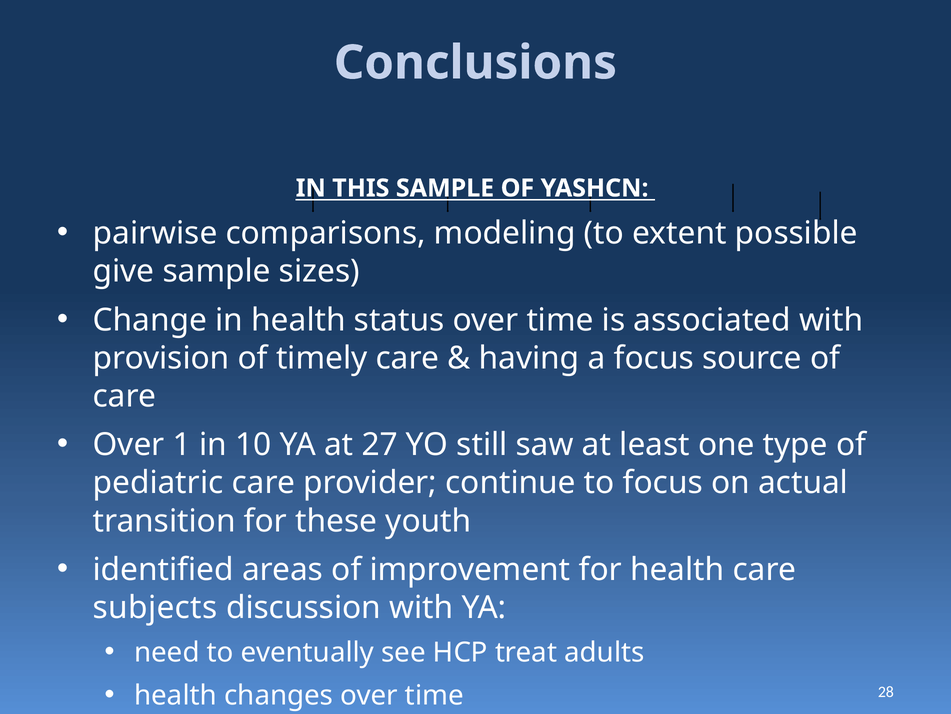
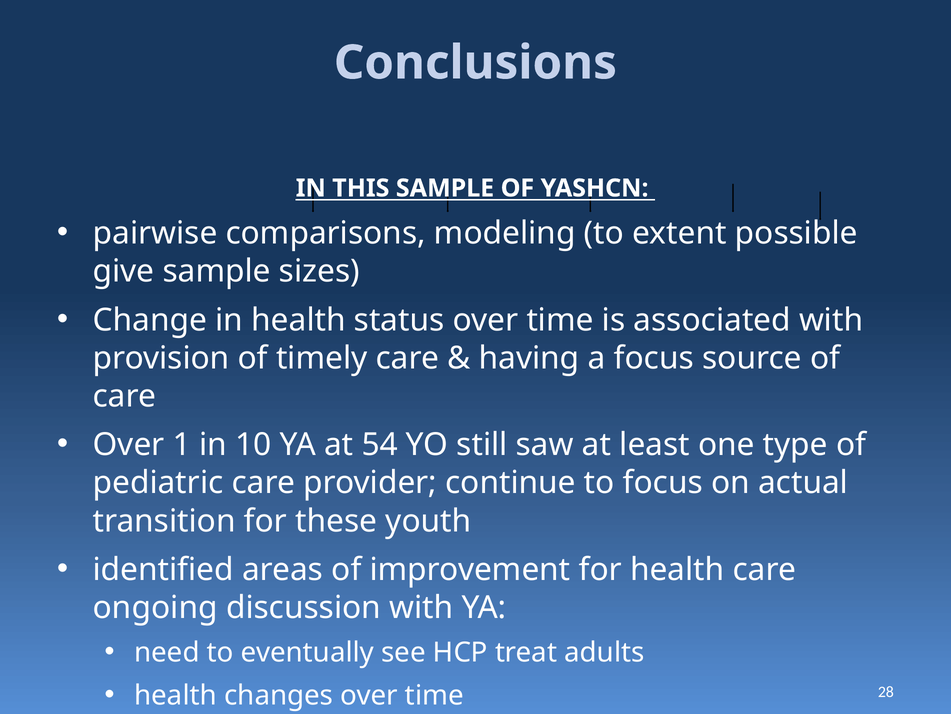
27: 27 -> 54
subjects: subjects -> ongoing
